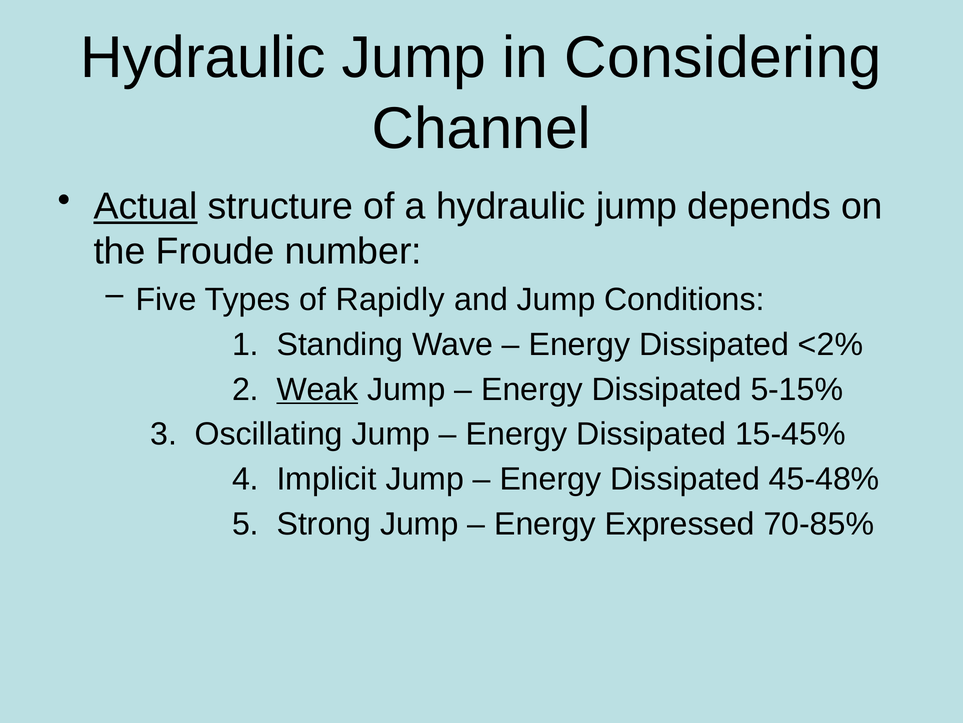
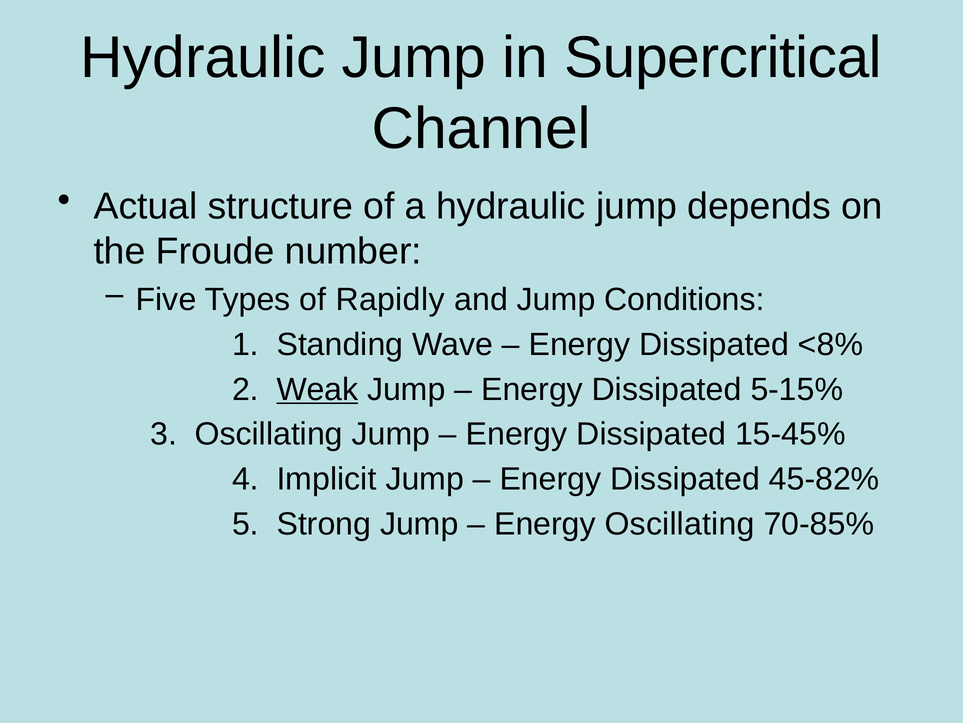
Considering: Considering -> Supercritical
Actual underline: present -> none
<2%: <2% -> <8%
45-48%: 45-48% -> 45-82%
Energy Expressed: Expressed -> Oscillating
